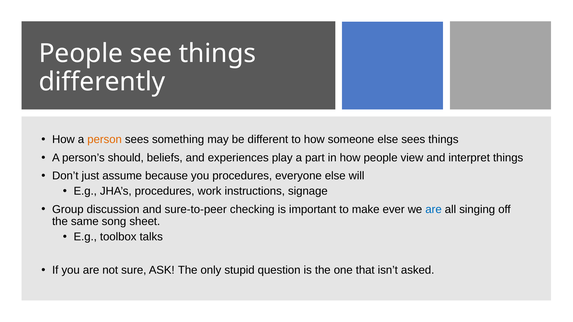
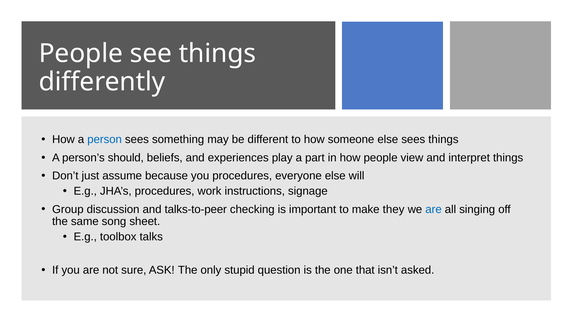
person colour: orange -> blue
sure-to-peer: sure-to-peer -> talks-to-peer
ever: ever -> they
